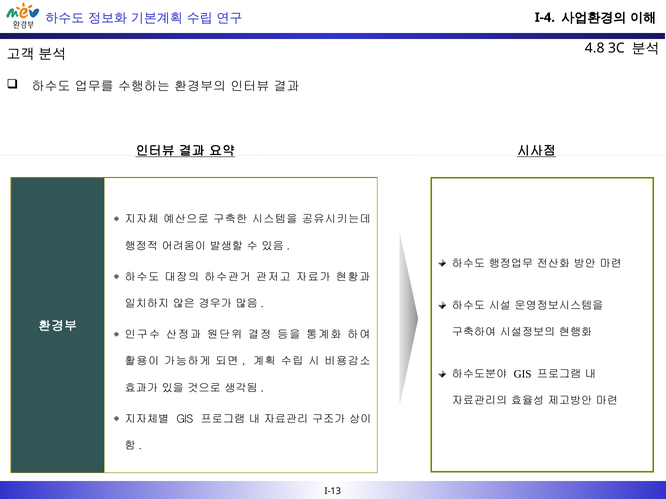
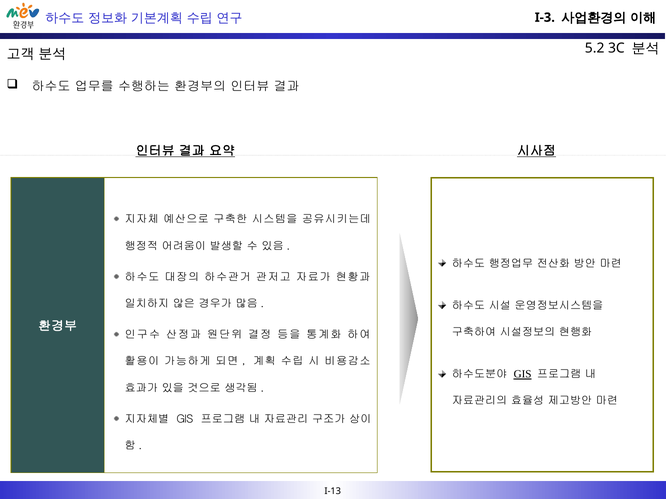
I-4: I-4 -> I-3
4.8: 4.8 -> 5.2
GIS at (523, 375) underline: none -> present
